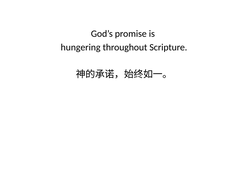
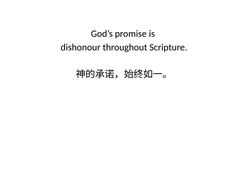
hungering: hungering -> dishonour
